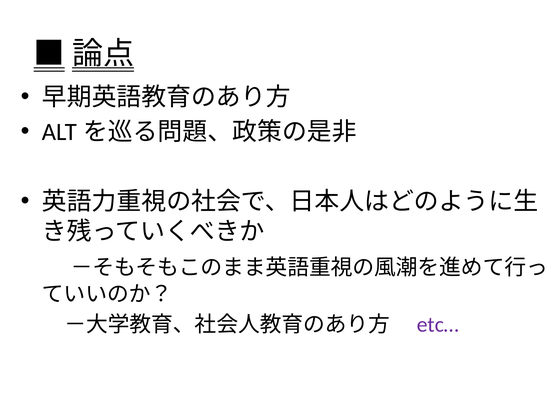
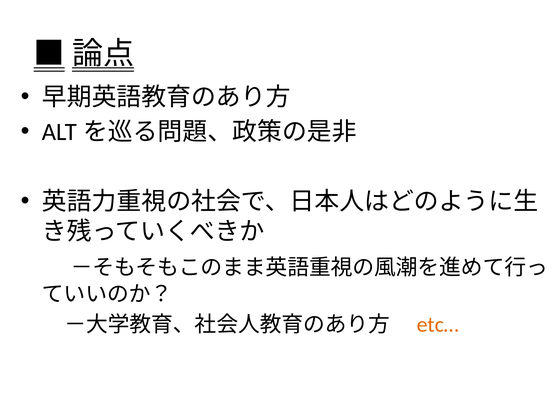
etc… colour: purple -> orange
